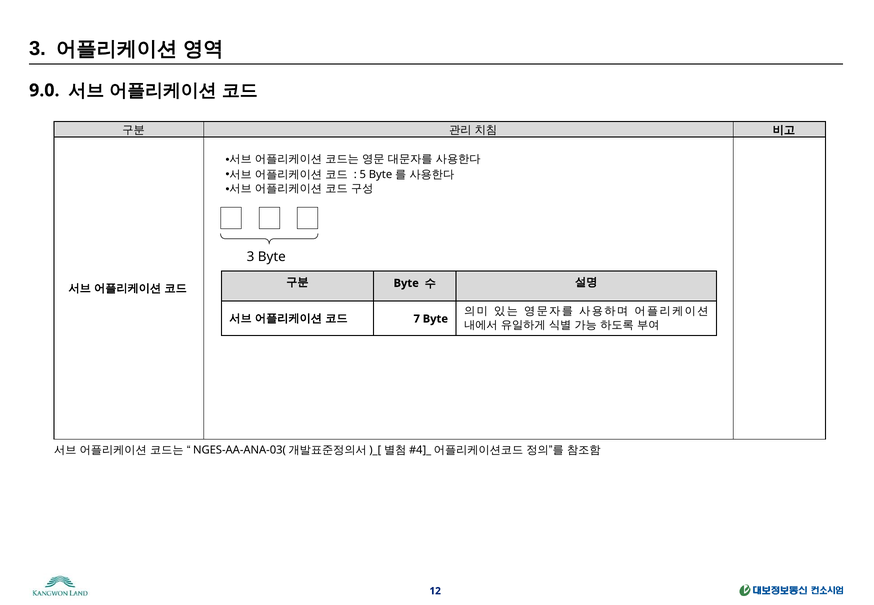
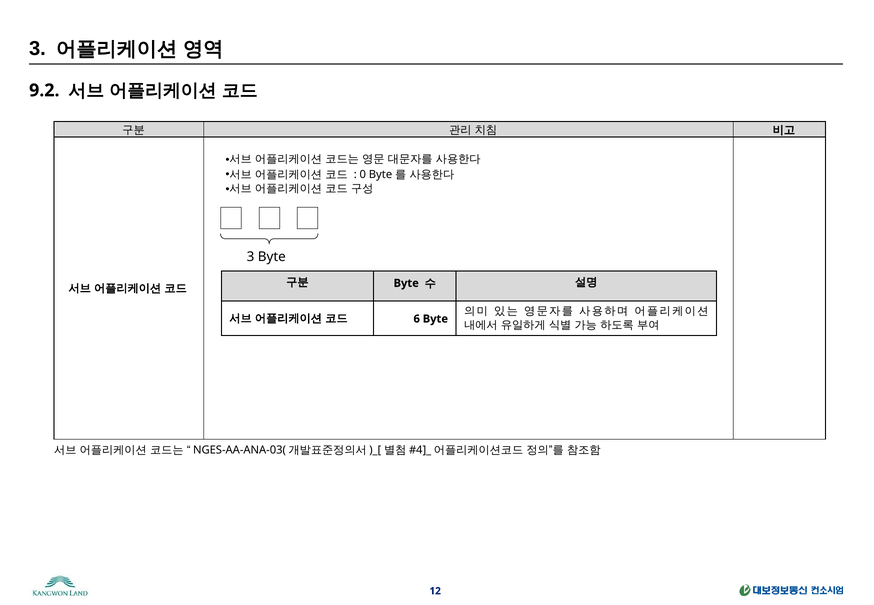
9.0: 9.0 -> 9.2
5: 5 -> 0
7: 7 -> 6
